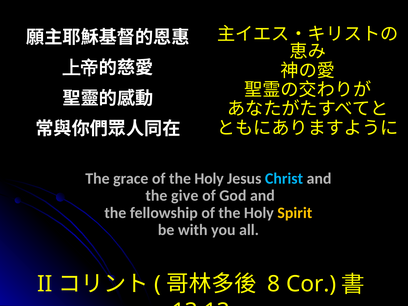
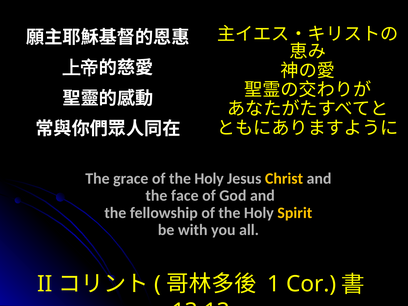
Christ colour: light blue -> yellow
give: give -> face
8: 8 -> 1
